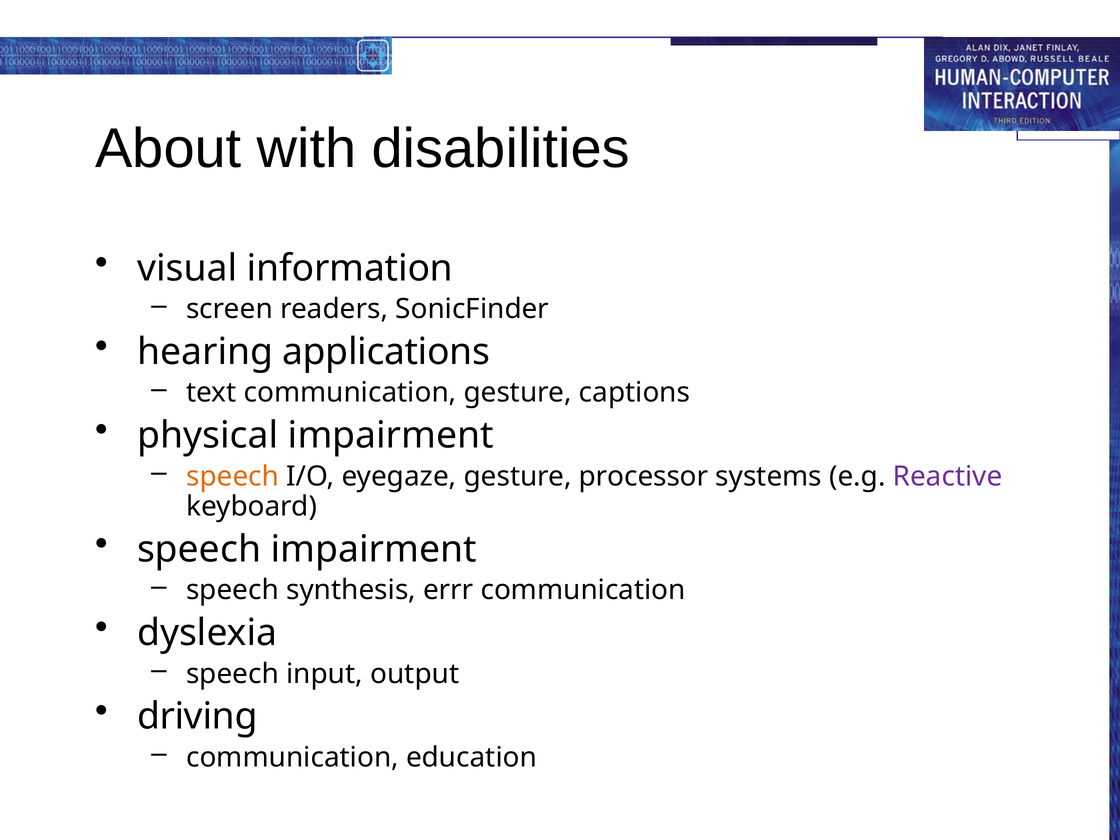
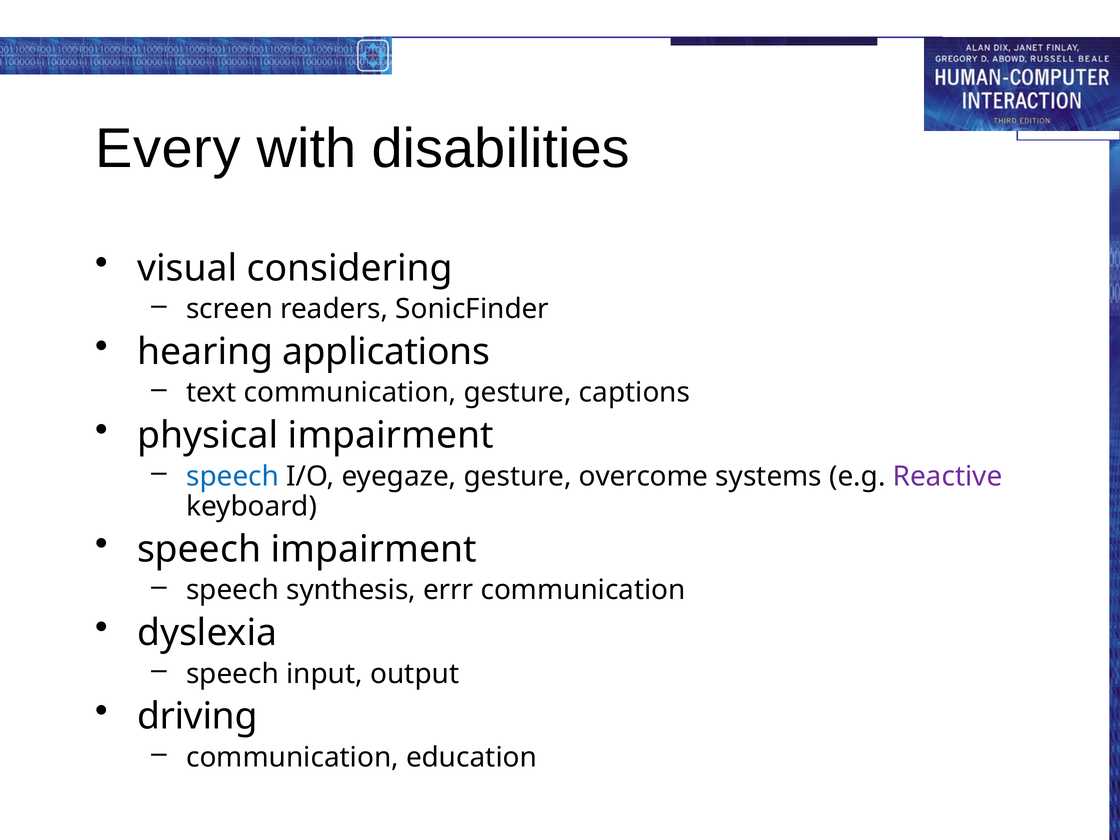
About: About -> Every
information: information -> considering
speech at (233, 476) colour: orange -> blue
processor: processor -> overcome
